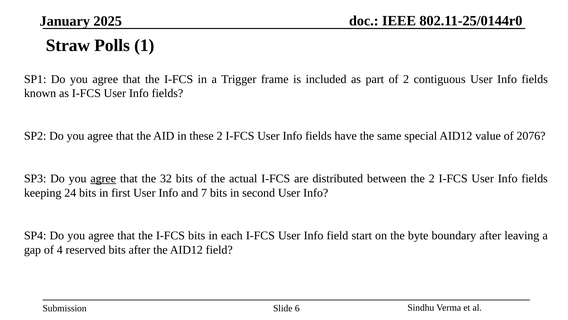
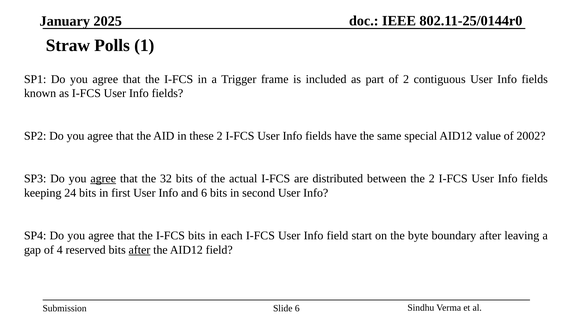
2076: 2076 -> 2002
and 7: 7 -> 6
after at (139, 249) underline: none -> present
